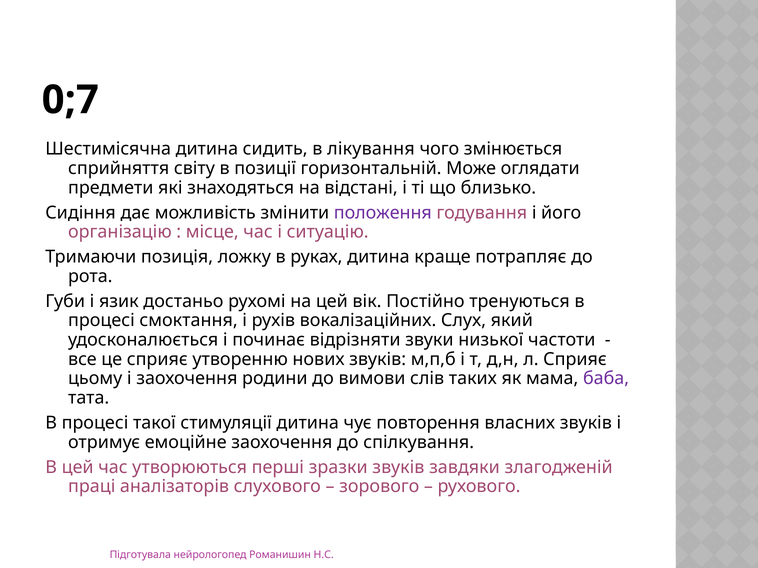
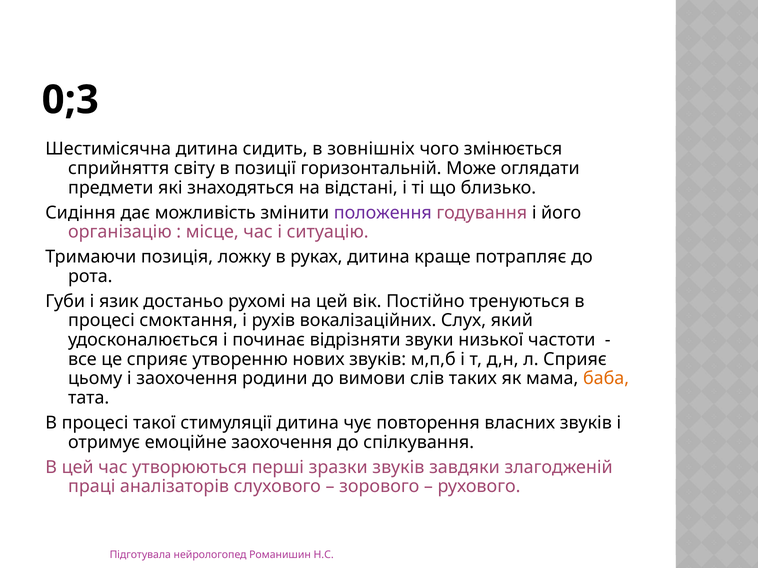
0;7: 0;7 -> 0;3
лікування: лікування -> зовнішніх
баба colour: purple -> orange
